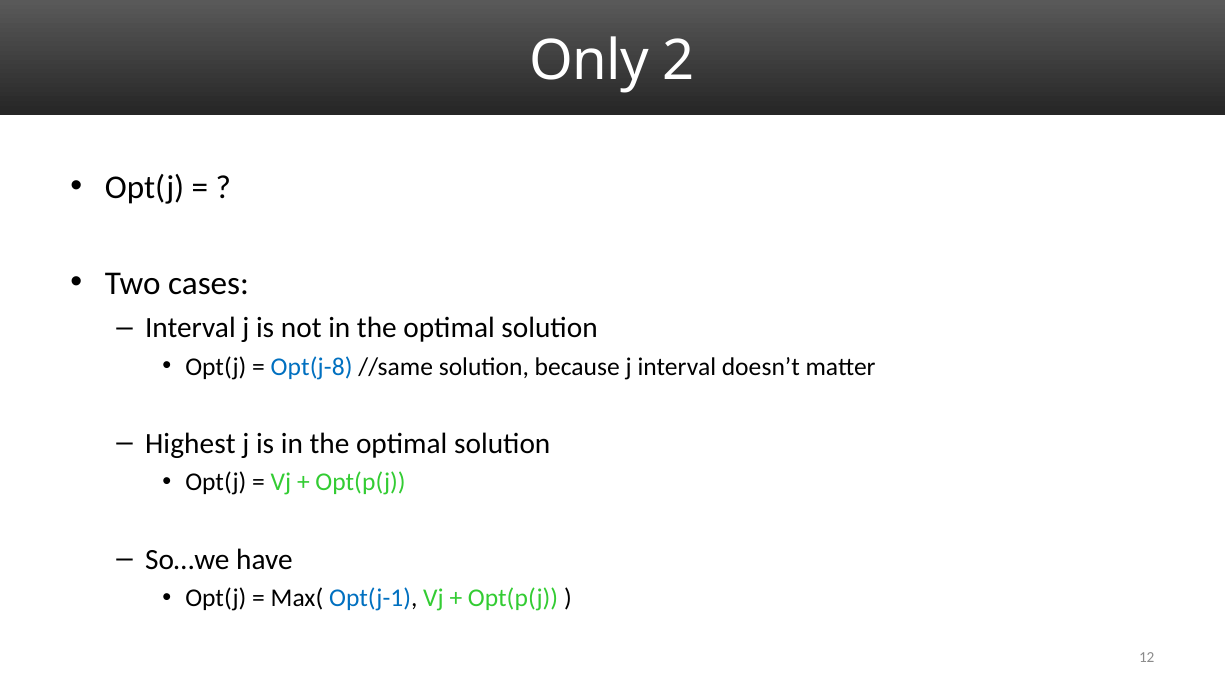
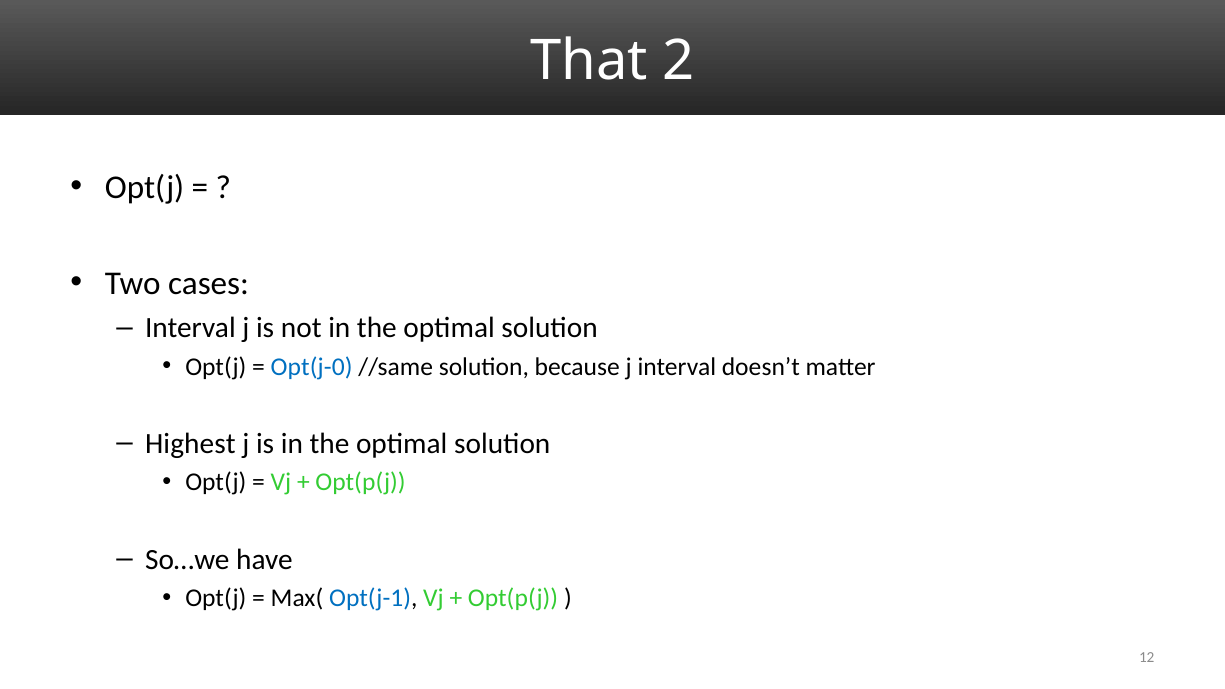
Only: Only -> That
Opt(j-8: Opt(j-8 -> Opt(j-0
